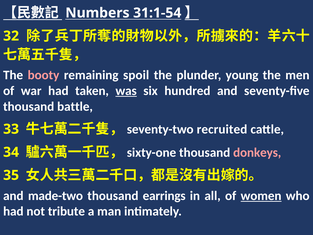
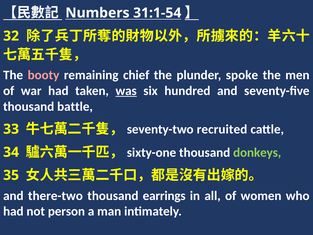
spoil: spoil -> chief
young: young -> spoke
donkeys colour: pink -> light green
made-two: made-two -> there-two
women underline: present -> none
tribute: tribute -> person
